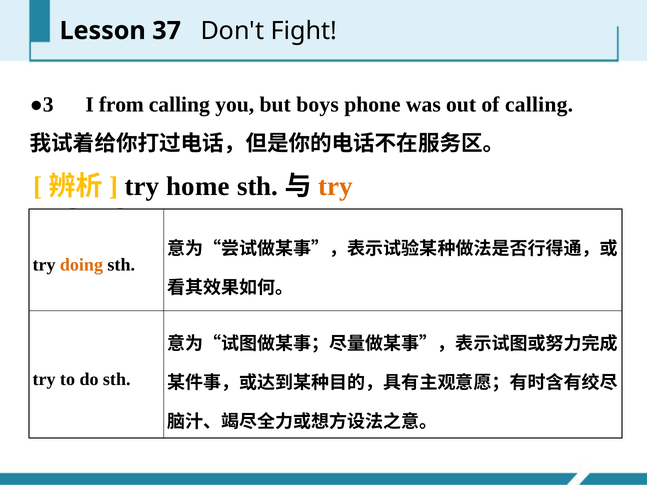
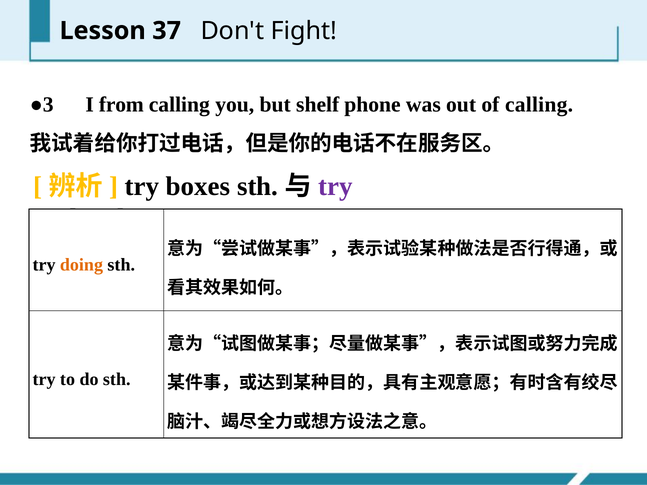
boys: boys -> shelf
home: home -> boxes
try at (335, 186) colour: orange -> purple
